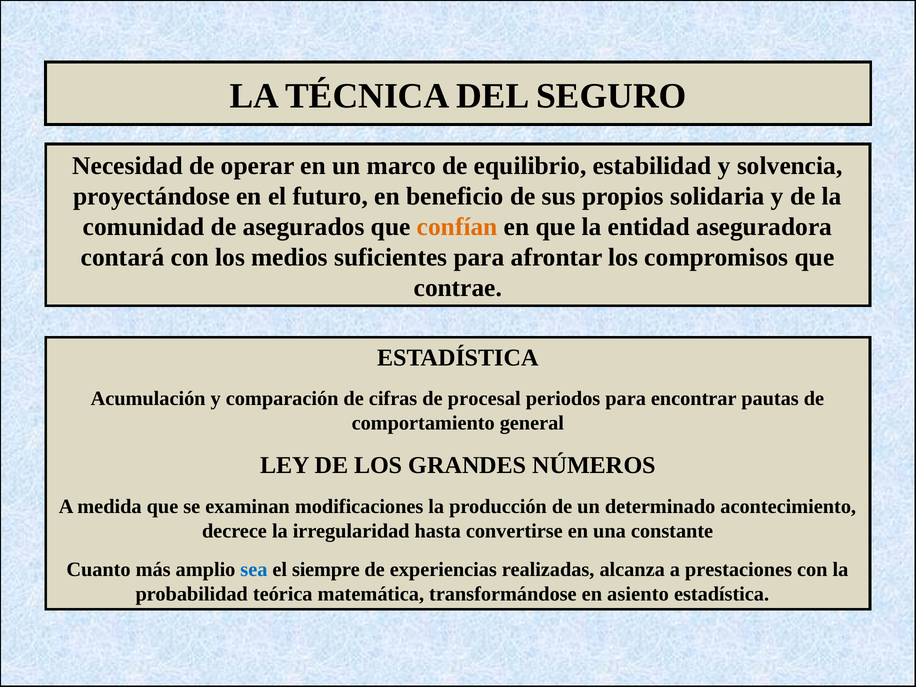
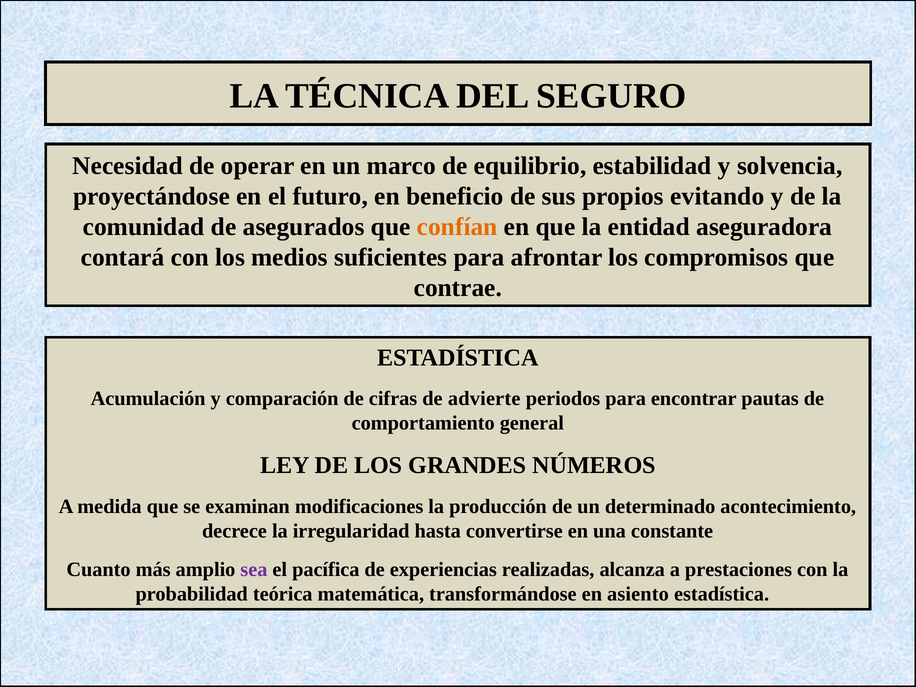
solidaria: solidaria -> evitando
procesal: procesal -> advierte
sea colour: blue -> purple
siempre: siempre -> pacífica
